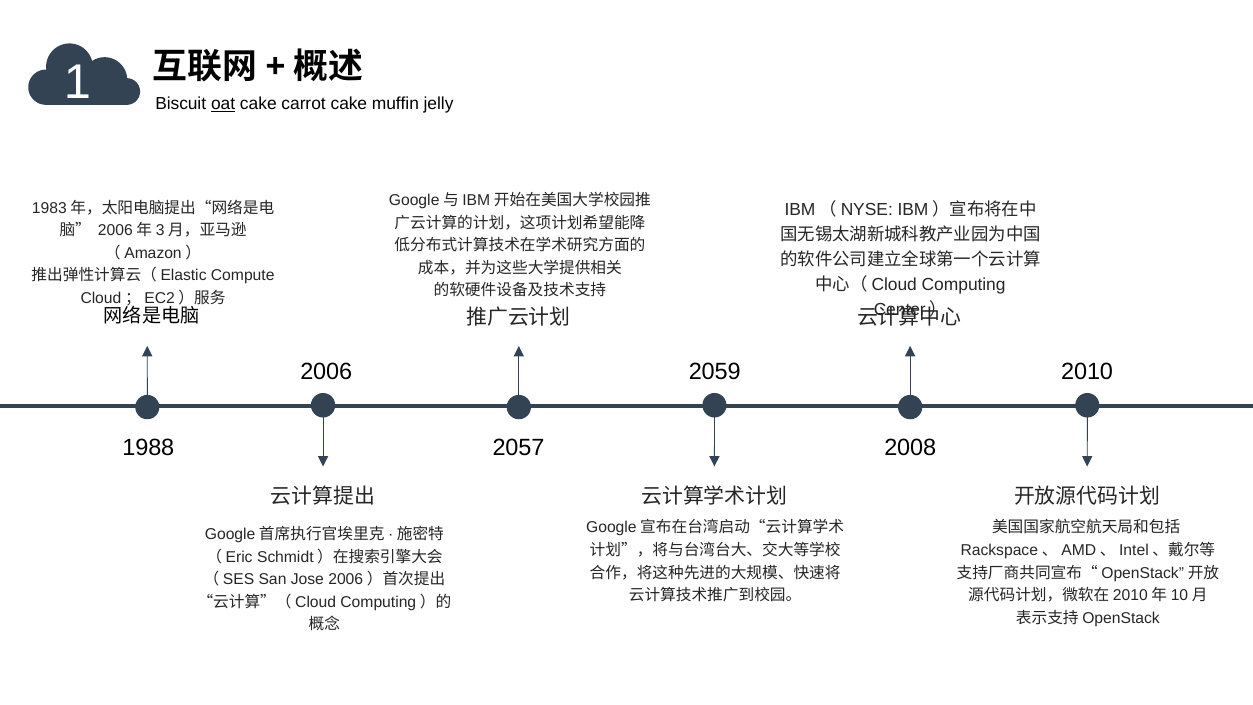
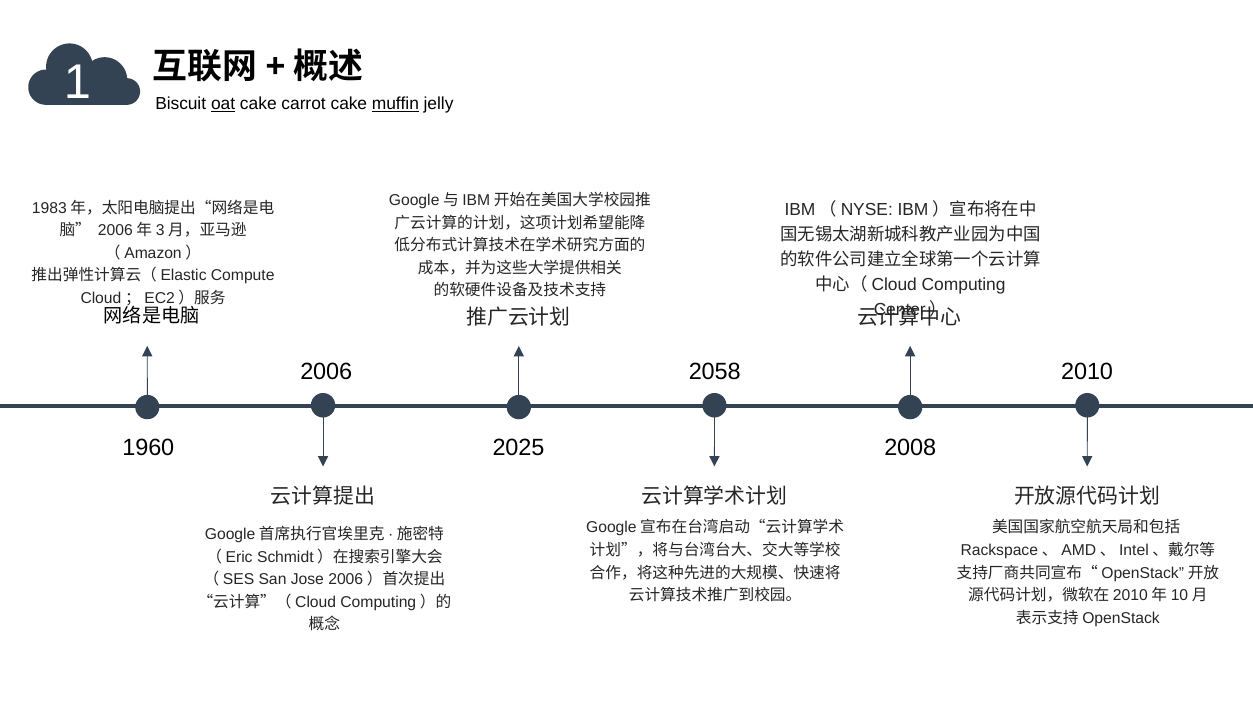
muffin underline: none -> present
2059: 2059 -> 2058
1988: 1988 -> 1960
2057: 2057 -> 2025
